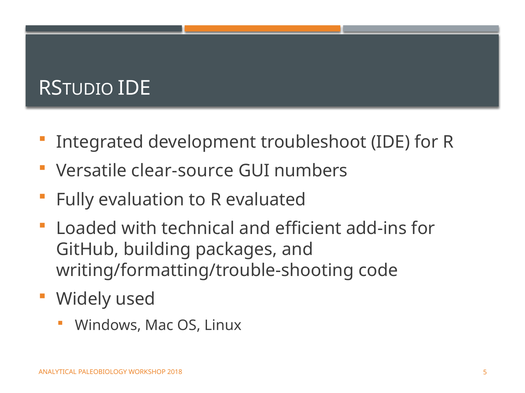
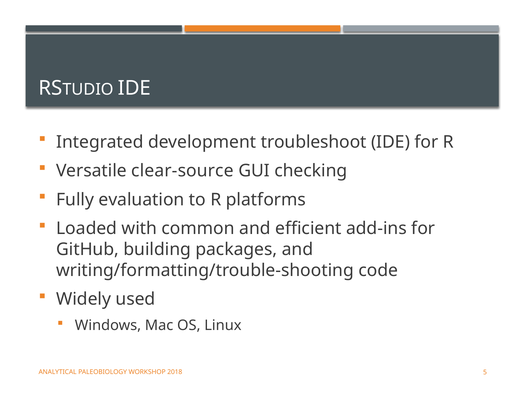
numbers: numbers -> checking
evaluated: evaluated -> platforms
technical: technical -> common
